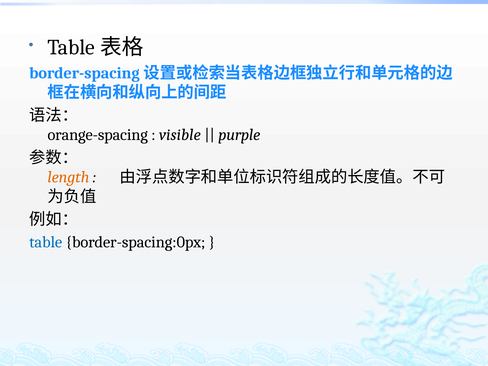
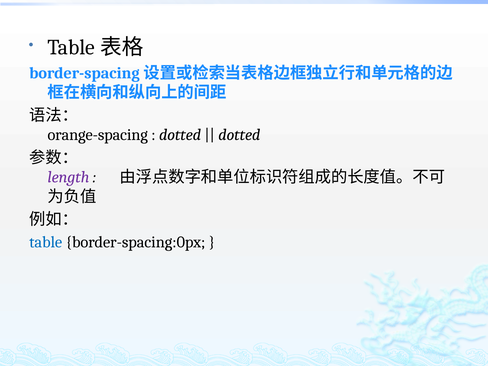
visible at (180, 135): visible -> dotted
purple at (239, 135): purple -> dotted
length colour: orange -> purple
